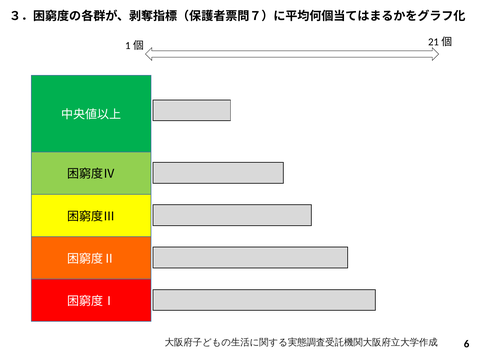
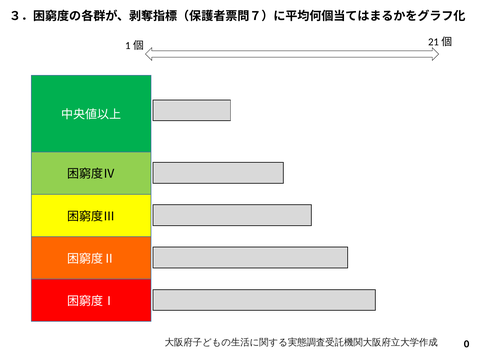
6: 6 -> 0
